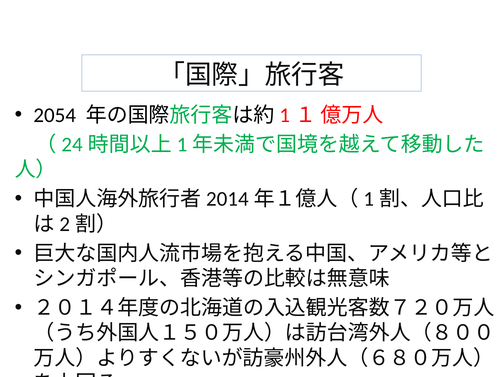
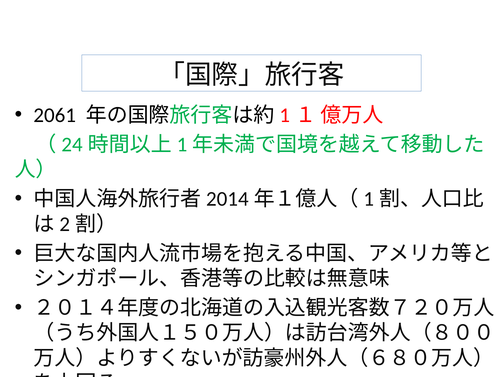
2054: 2054 -> 2061
